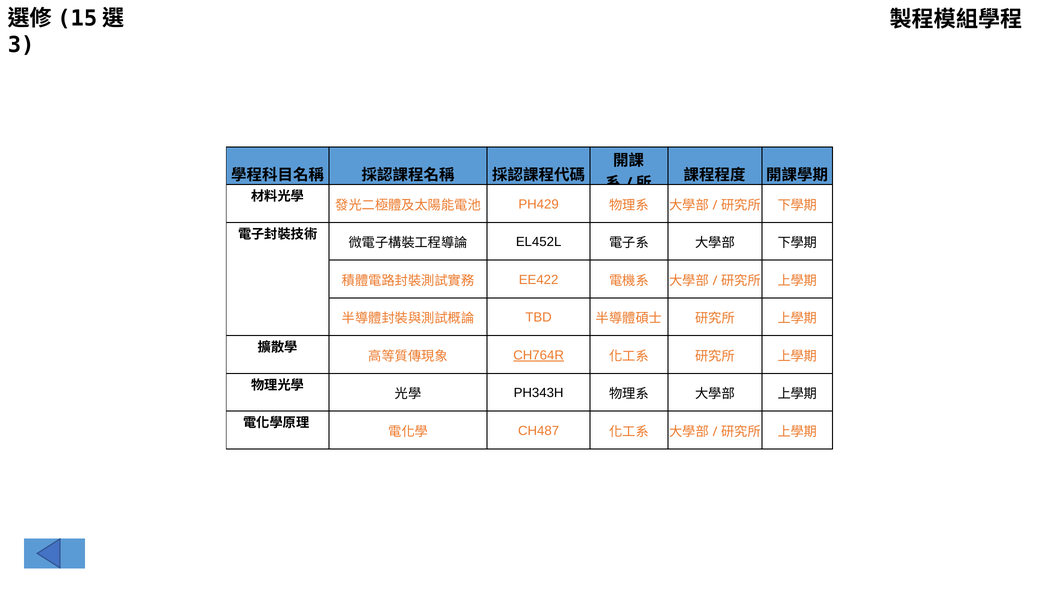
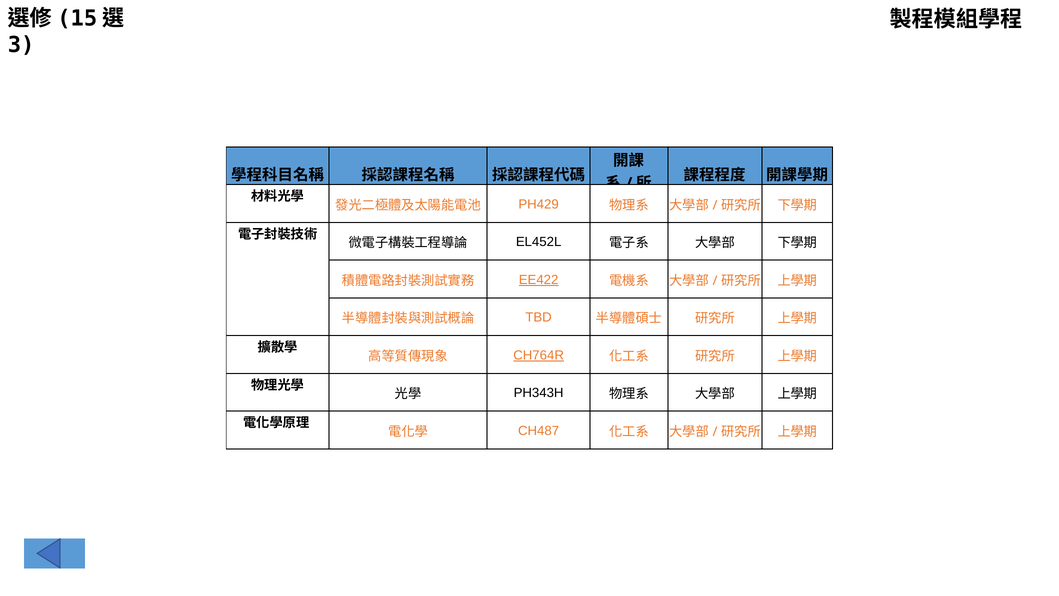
EE422 underline: none -> present
